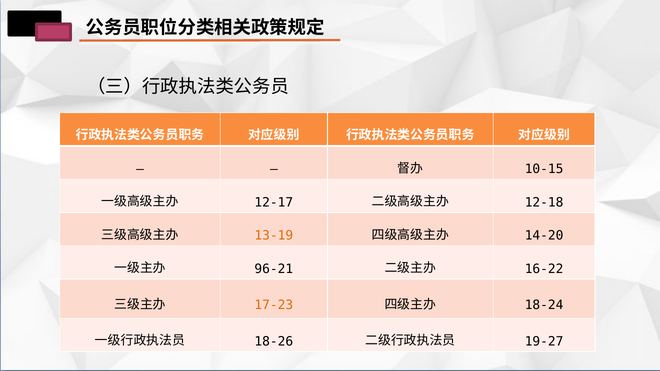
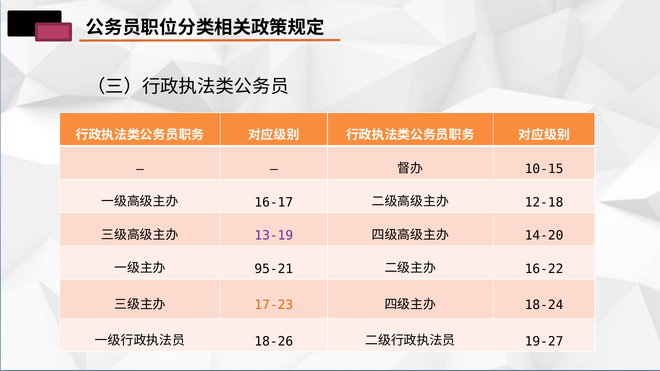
12-17: 12-17 -> 16-17
13-19 colour: orange -> purple
96-21: 96-21 -> 95-21
